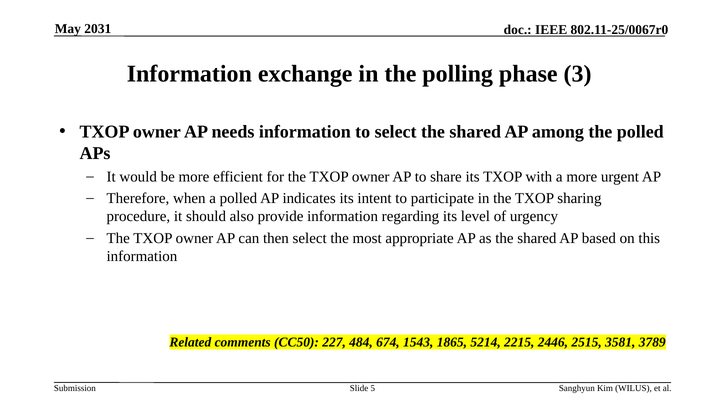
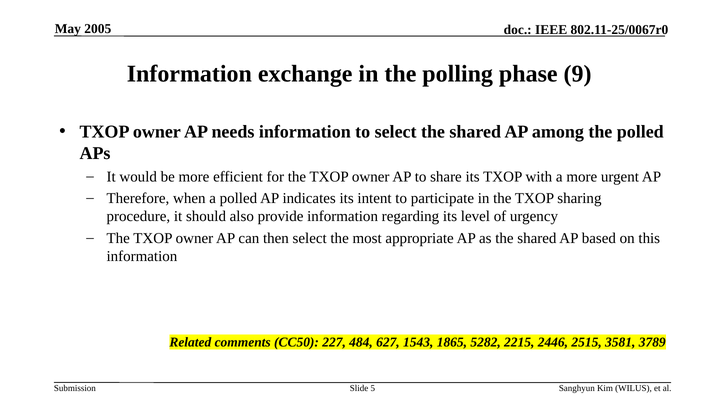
2031: 2031 -> 2005
3: 3 -> 9
674: 674 -> 627
5214: 5214 -> 5282
